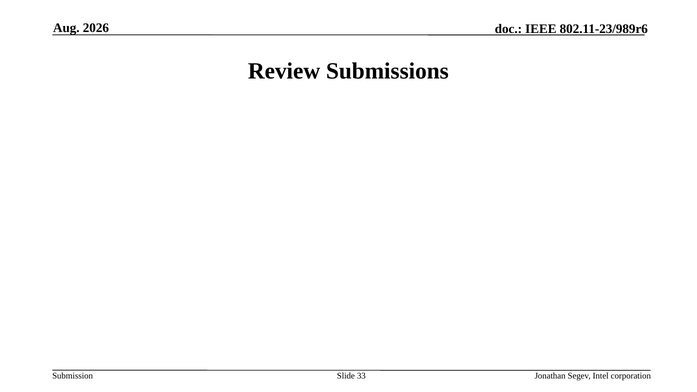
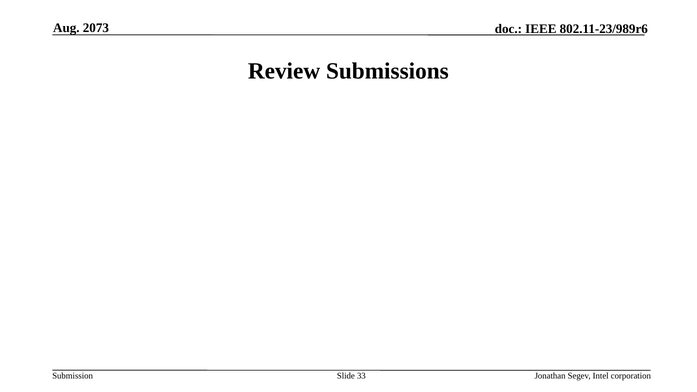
2026: 2026 -> 2073
